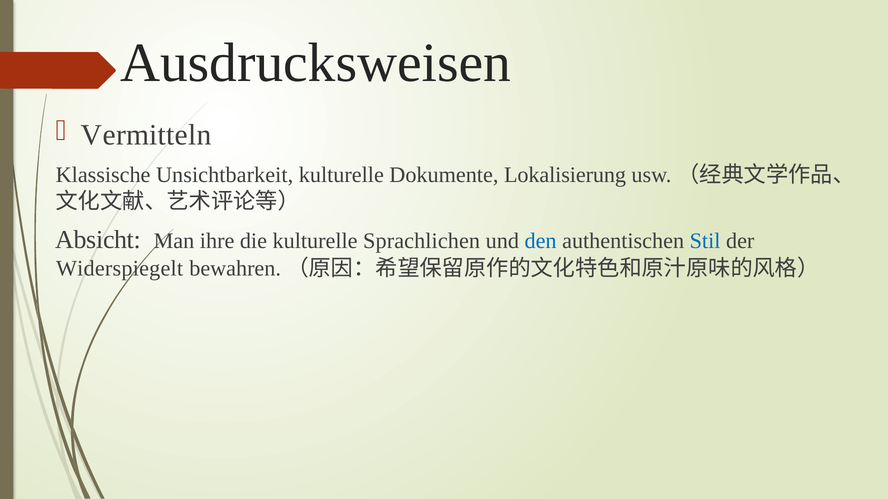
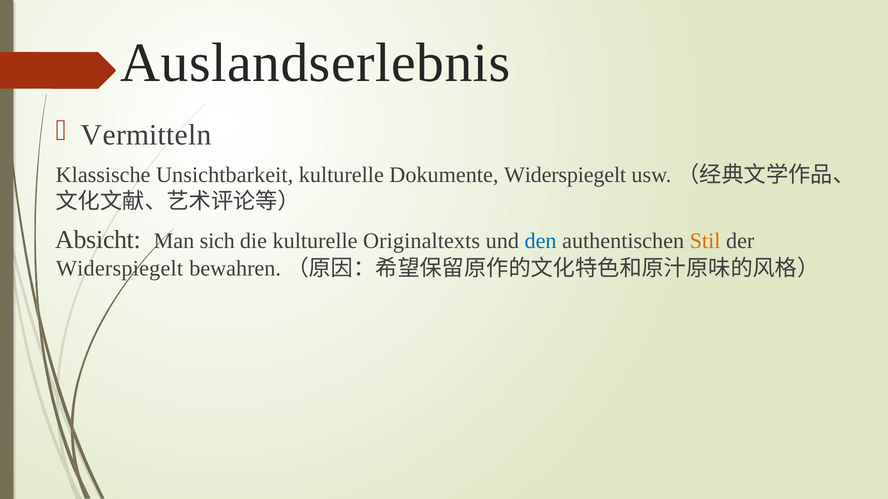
Ausdrucksweisen: Ausdrucksweisen -> Auslandserlebnis
Dokumente Lokalisierung: Lokalisierung -> Widerspiegelt
ihre: ihre -> sich
Sprachlichen: Sprachlichen -> Originaltexts
Stil colour: blue -> orange
